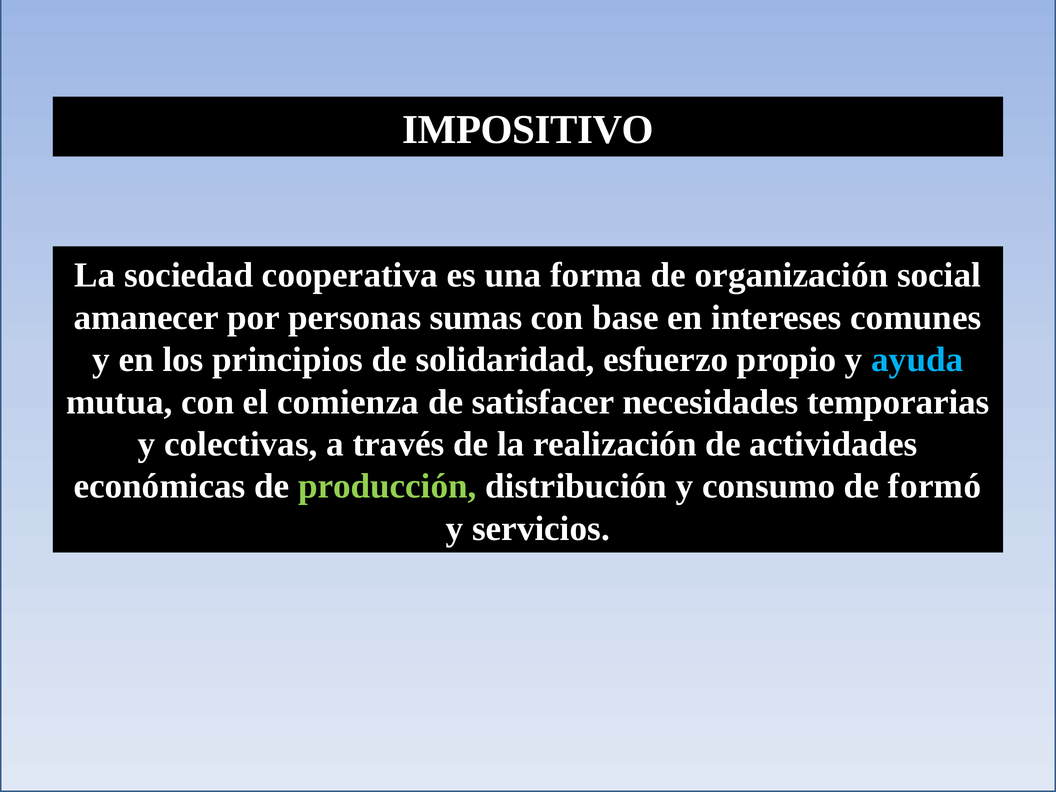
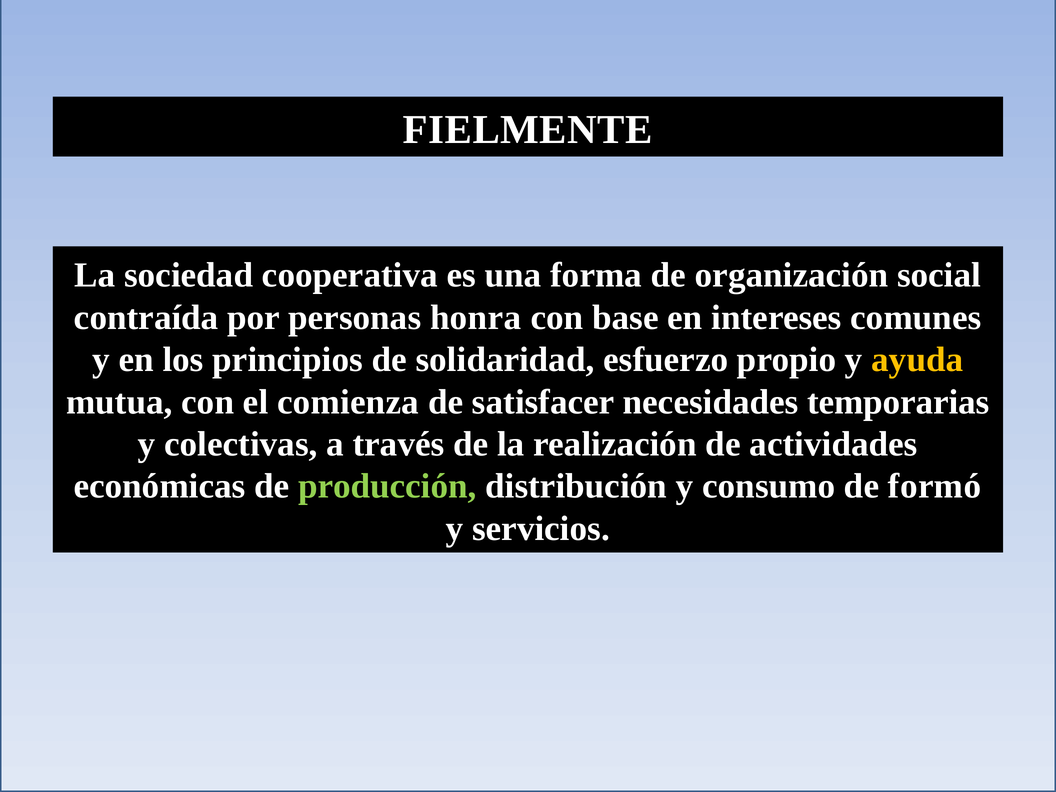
IMPOSITIVO: IMPOSITIVO -> FIELMENTE
amanecer: amanecer -> contraída
sumas: sumas -> honra
ayuda colour: light blue -> yellow
